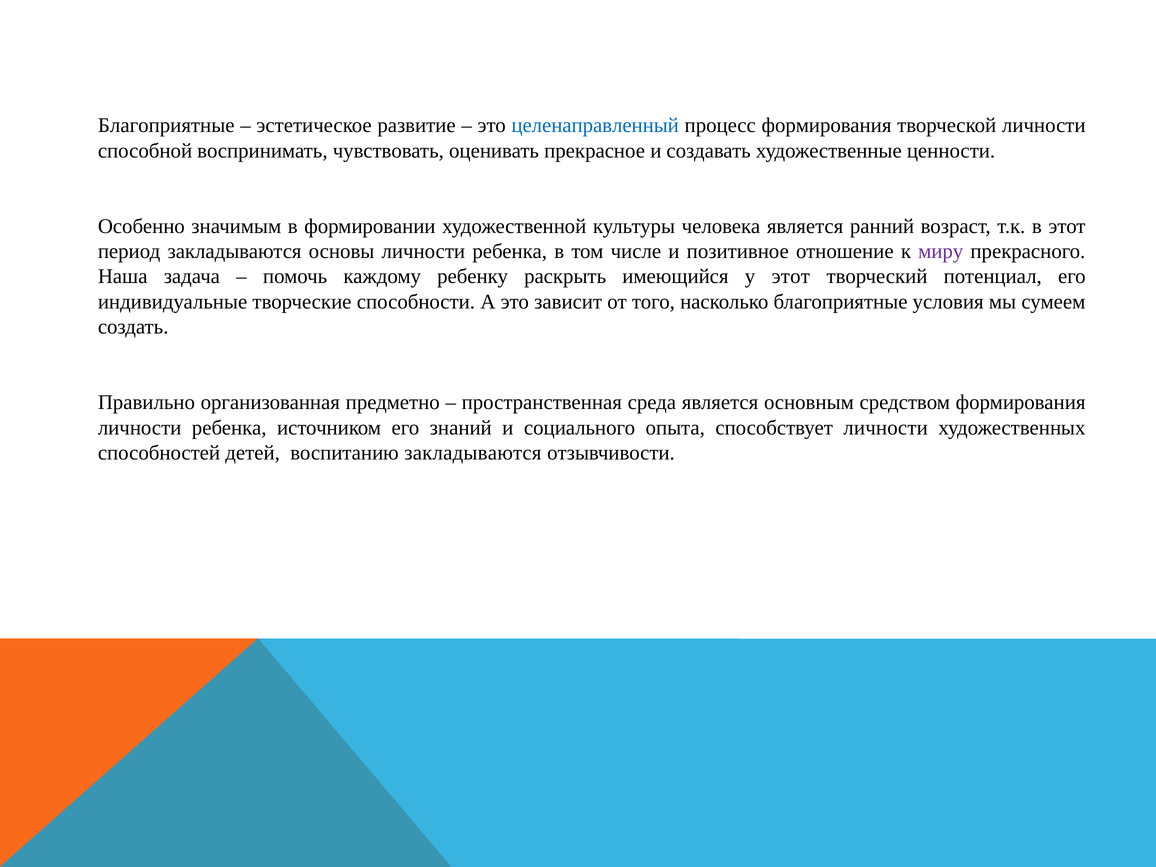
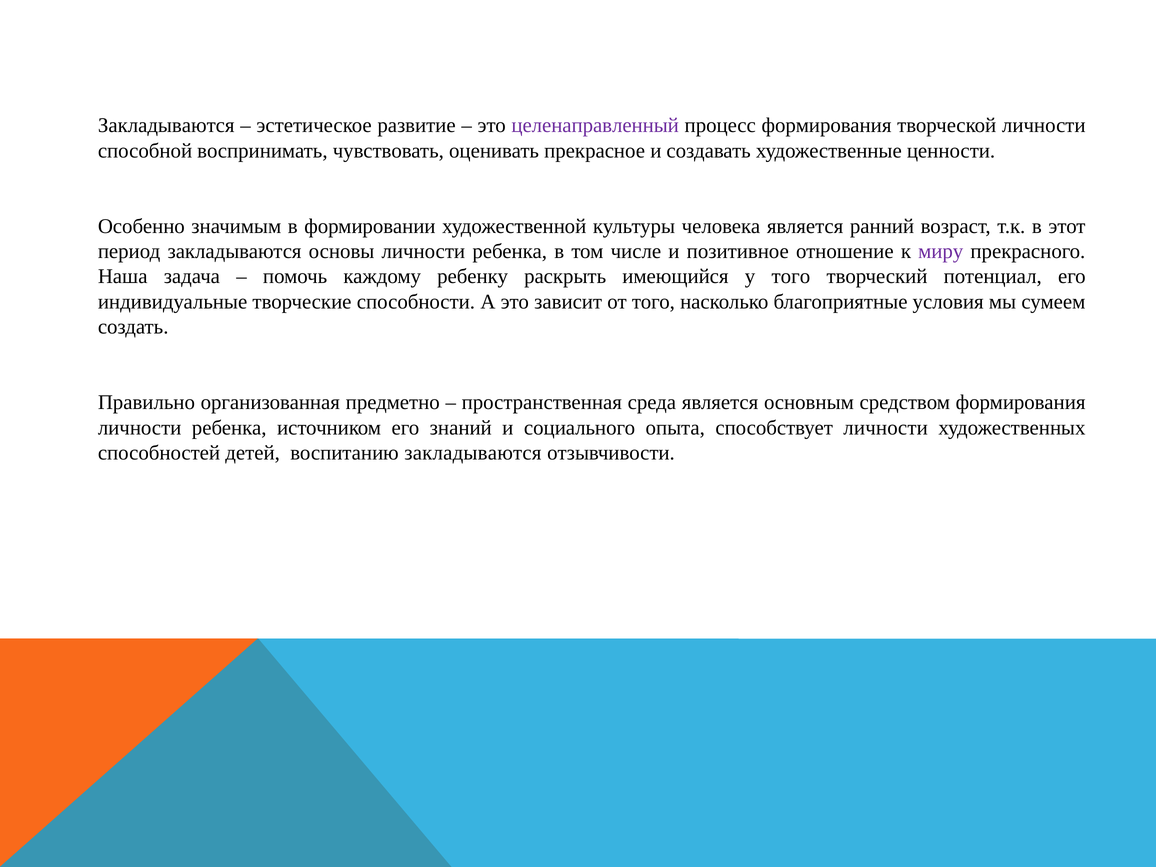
Благоприятные at (166, 126): Благоприятные -> Закладываются
целенаправленный colour: blue -> purple
у этот: этот -> того
